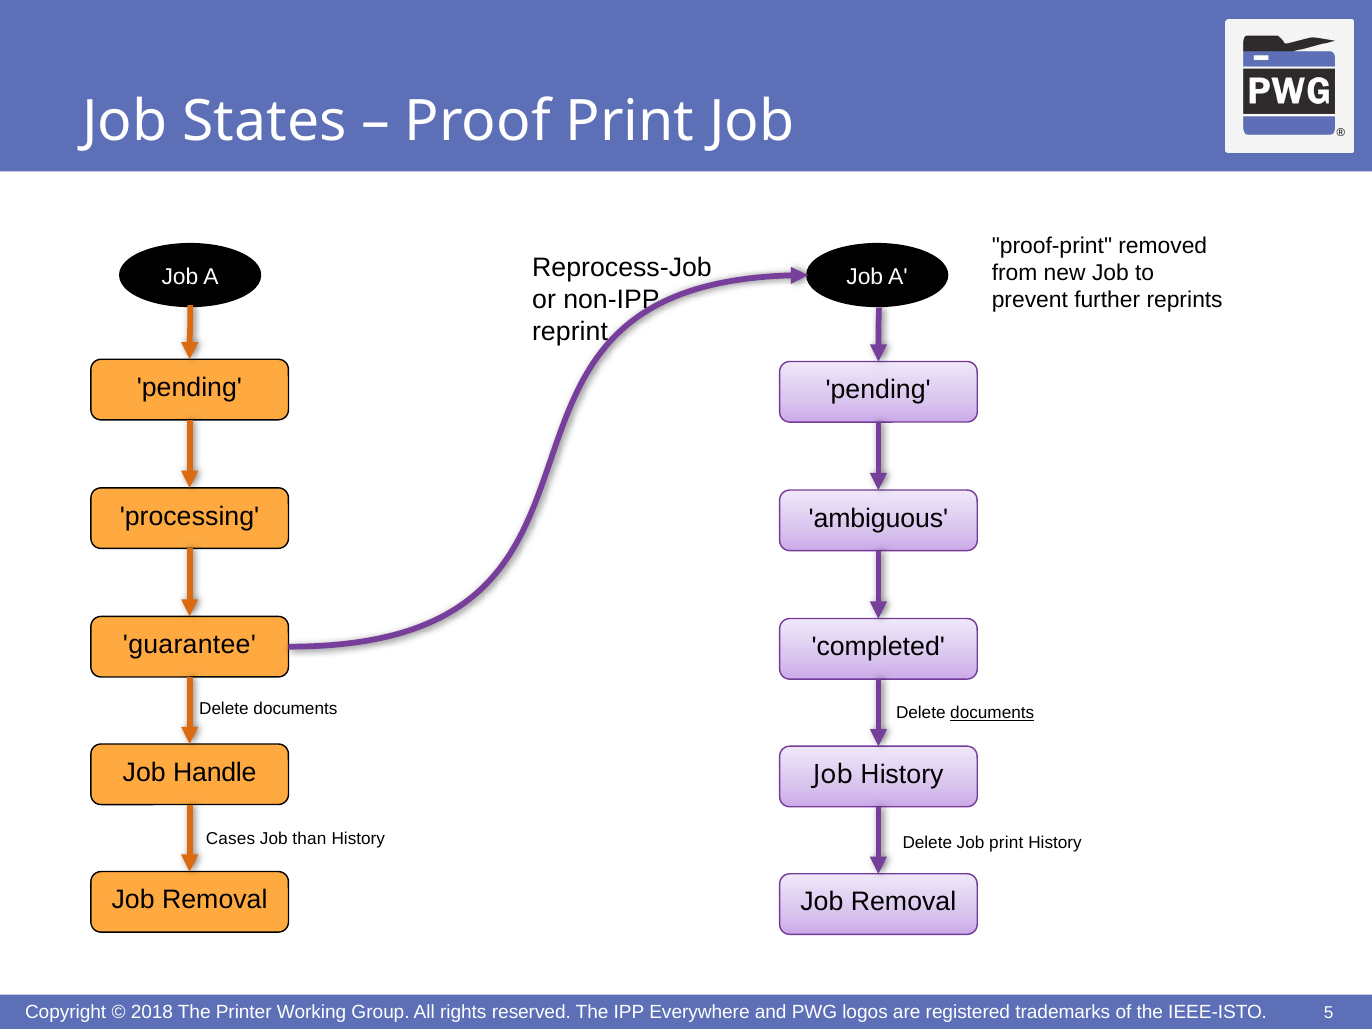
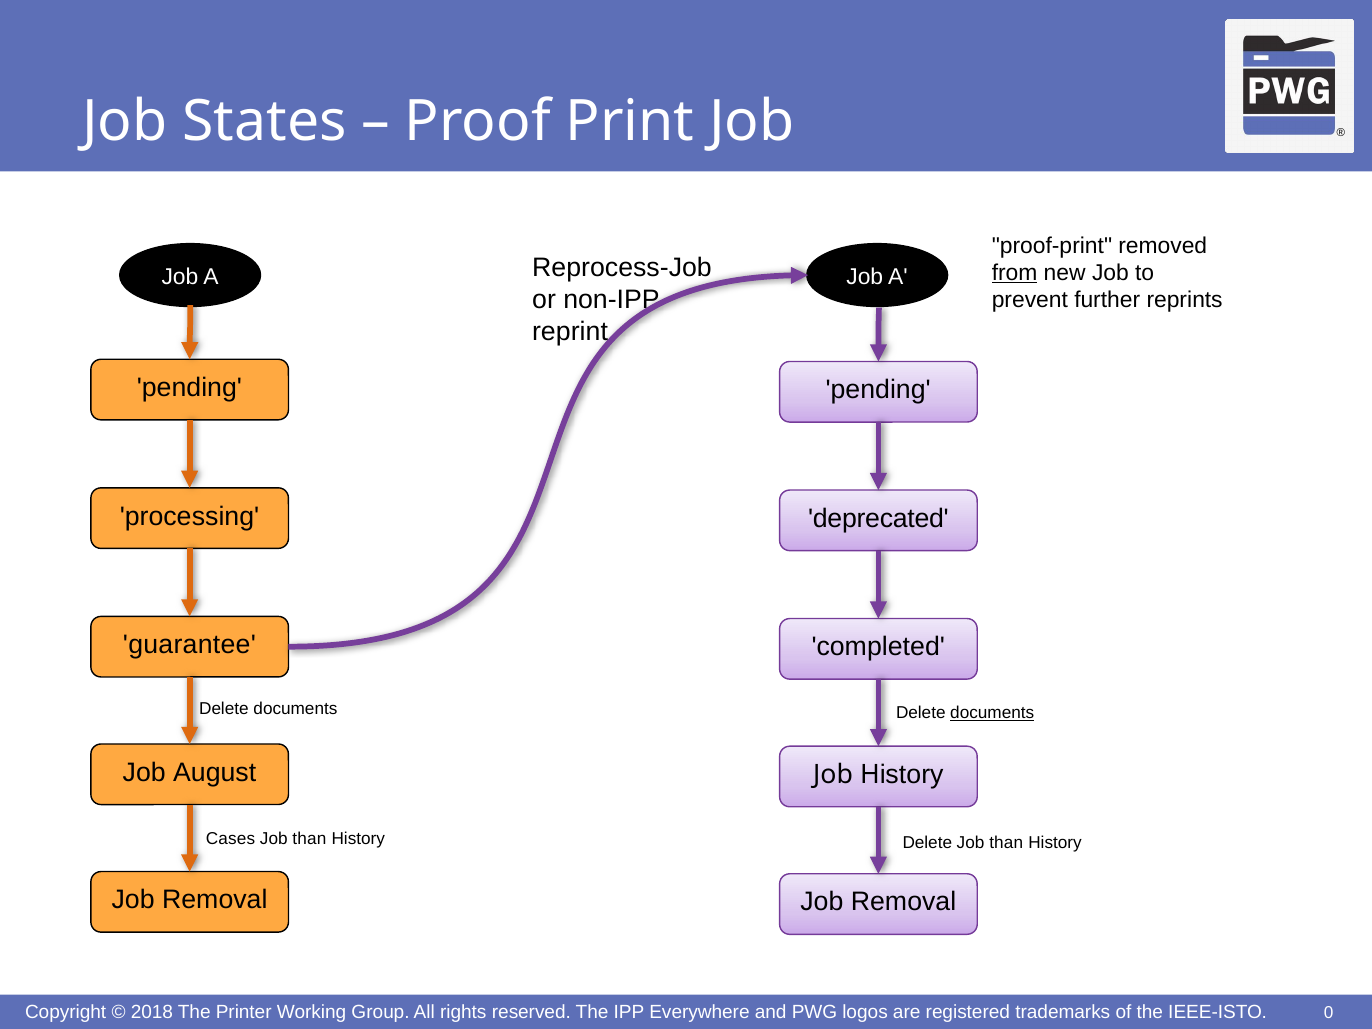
from underline: none -> present
ambiguous: ambiguous -> deprecated
Handle: Handle -> August
Delete Job print: print -> than
5: 5 -> 0
